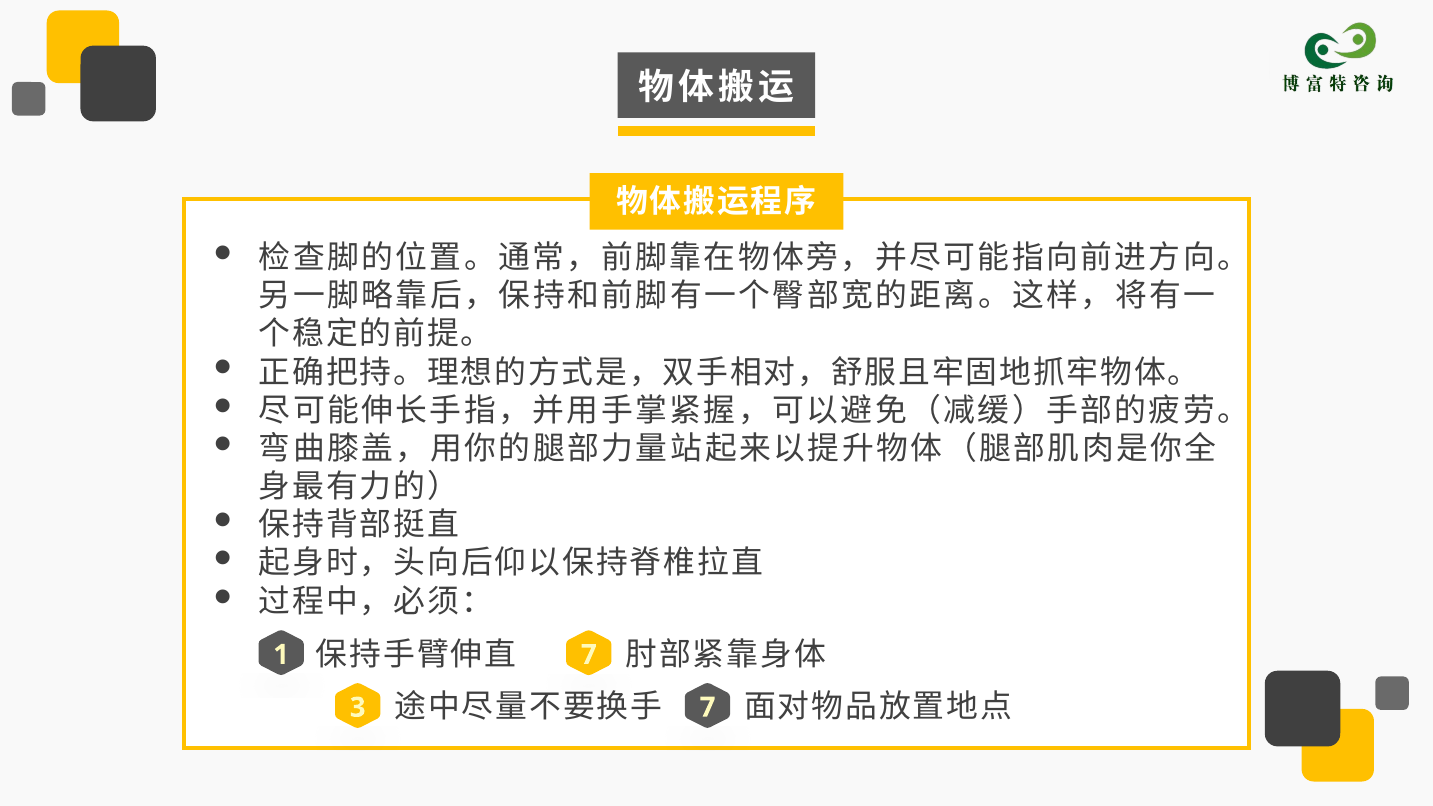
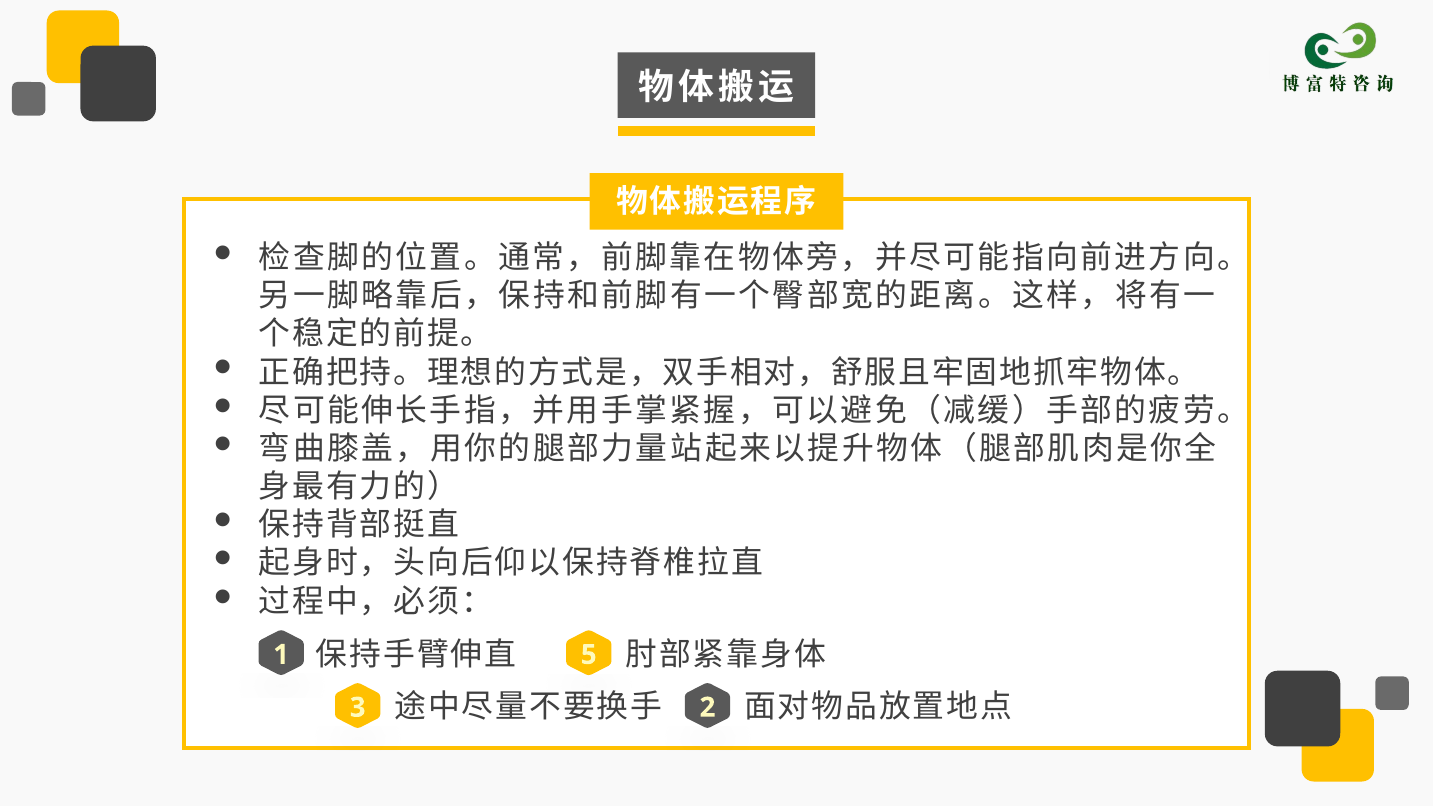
1 7: 7 -> 5
7 at (707, 708): 7 -> 2
